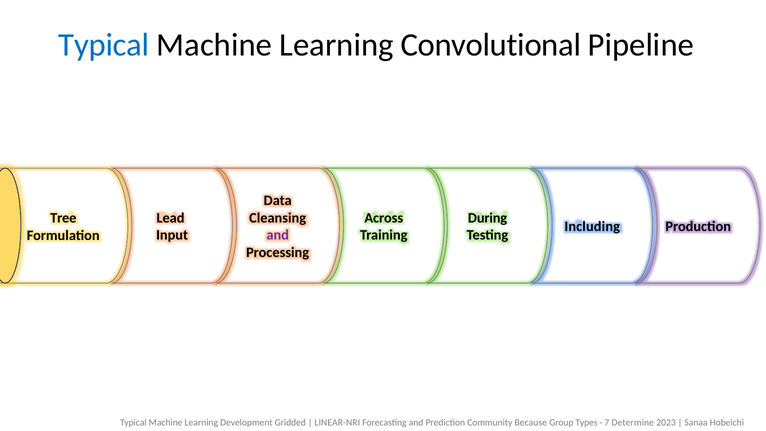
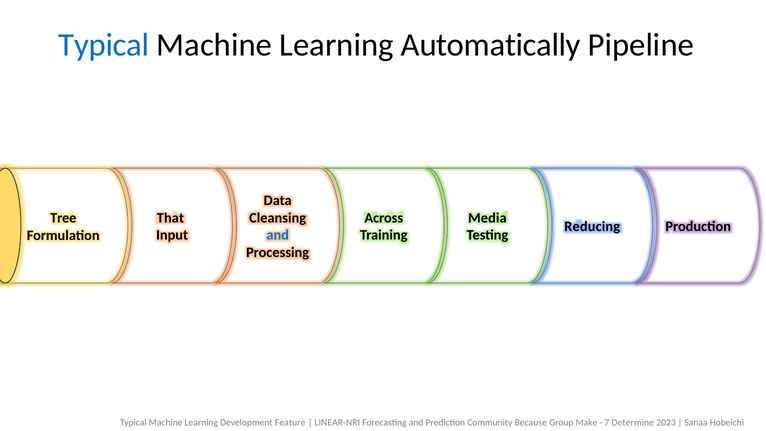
Convolutional: Convolutional -> Automatically
Lead: Lead -> That
During: During -> Media
Including: Including -> Reducing
and at (278, 235) colour: purple -> blue
Gridded: Gridded -> Feature
Types: Types -> Make
